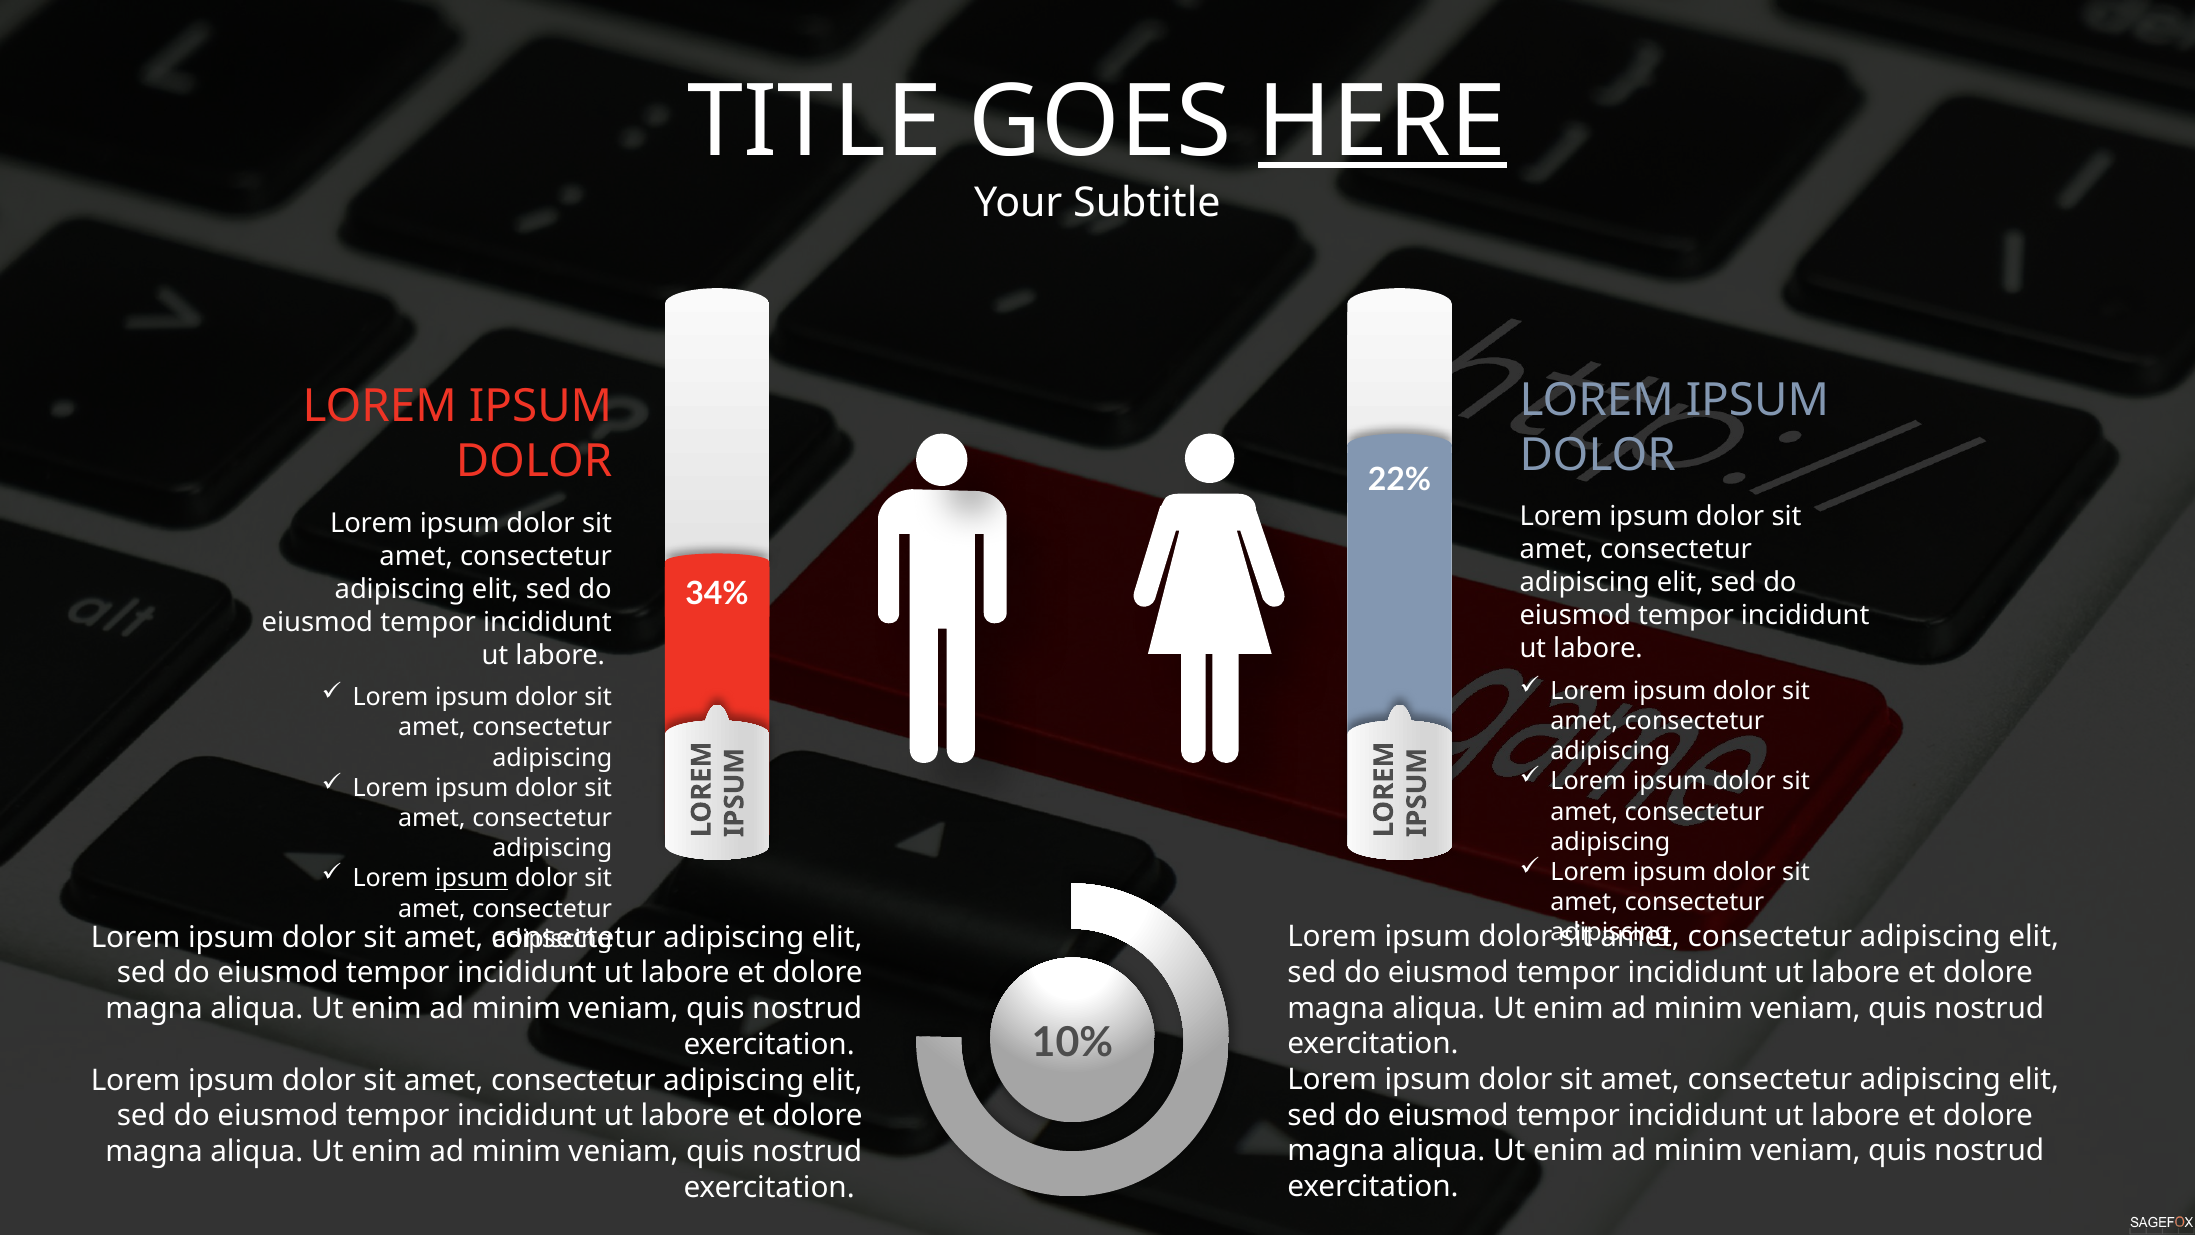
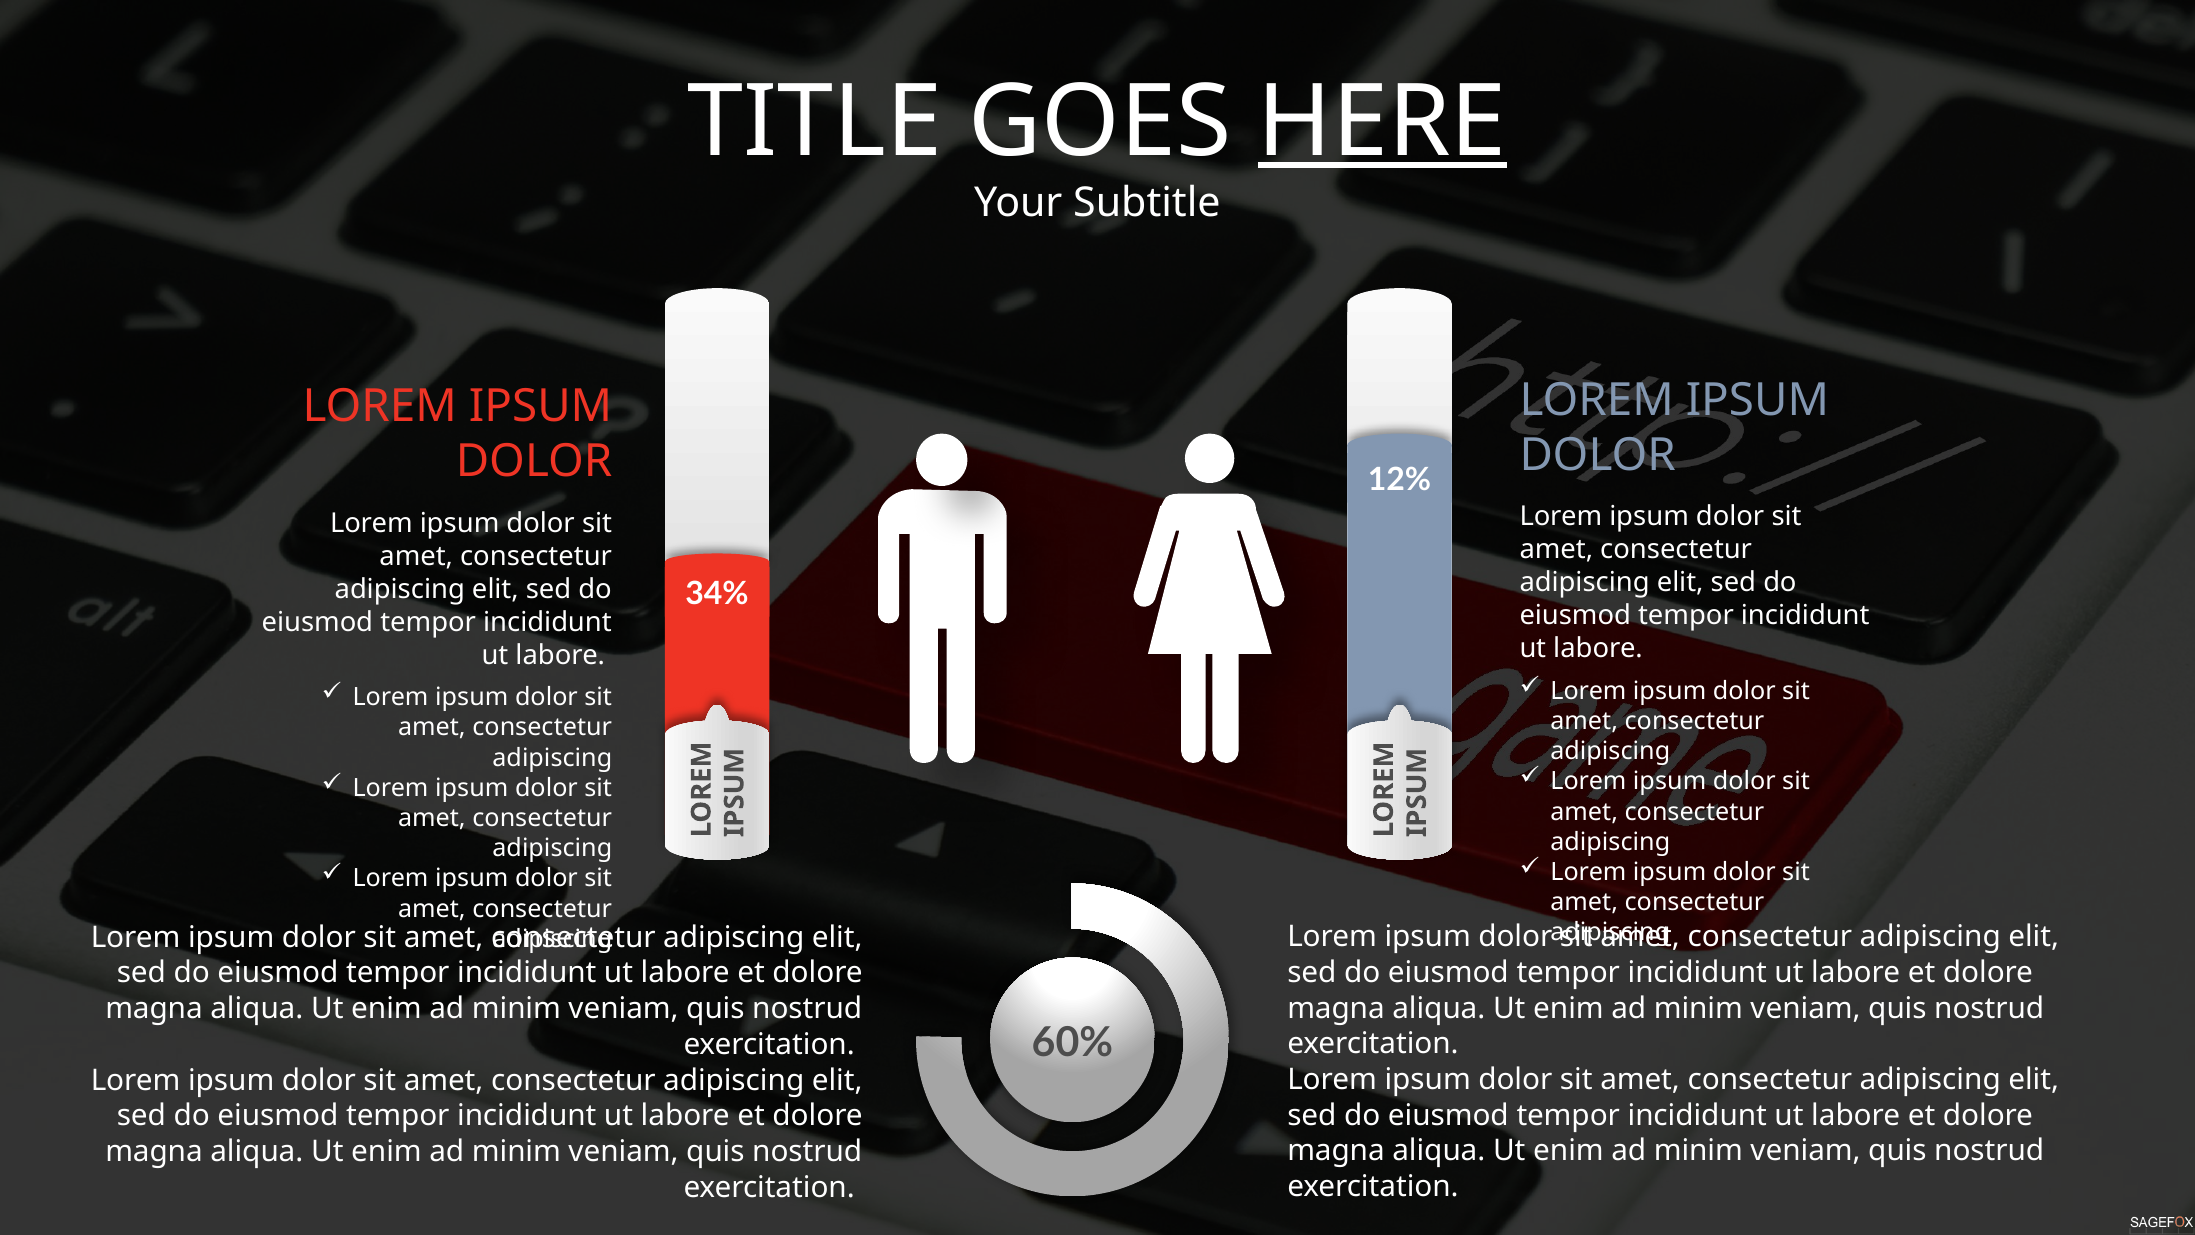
22%: 22% -> 12%
ipsum at (472, 878) underline: present -> none
10%: 10% -> 60%
